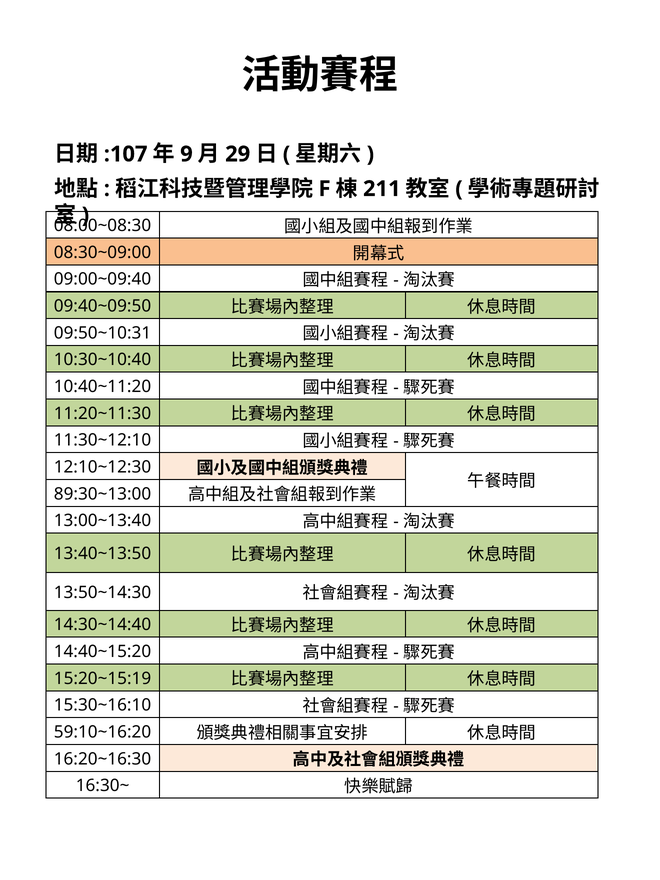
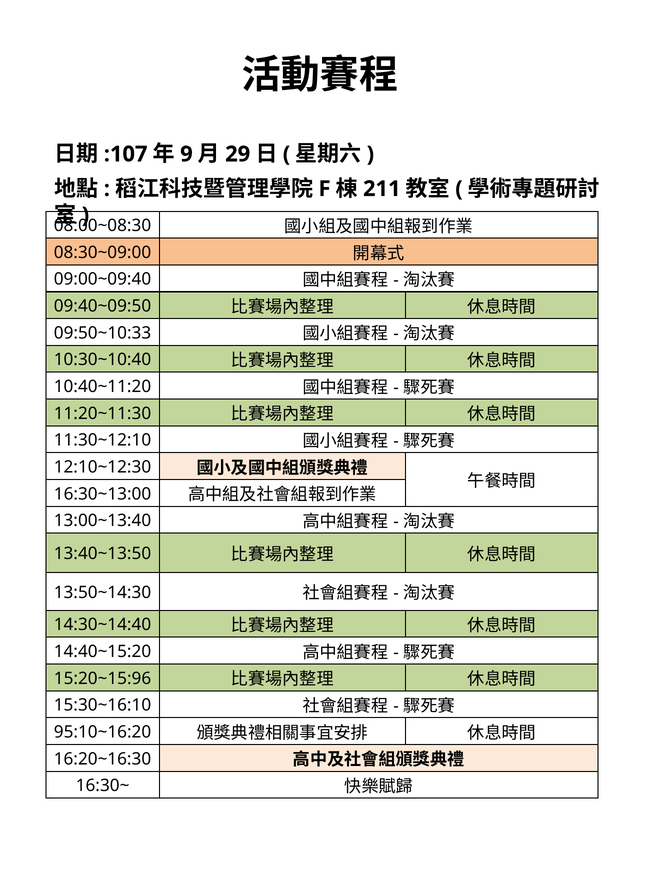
09:50~10:31: 09:50~10:31 -> 09:50~10:33
89:30~13:00: 89:30~13:00 -> 16:30~13:00
15:20~15:19: 15:20~15:19 -> 15:20~15:96
59:10~16:20: 59:10~16:20 -> 95:10~16:20
